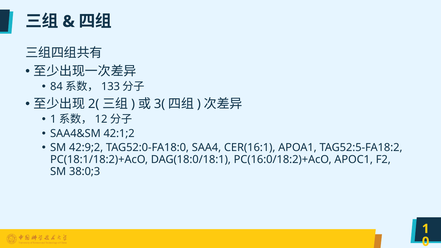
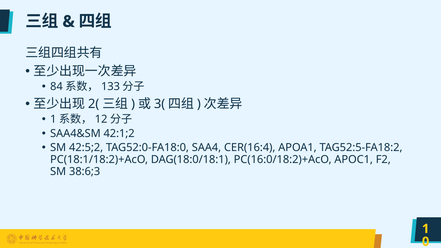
42:9;2: 42:9;2 -> 42:5;2
CER(16:1: CER(16:1 -> CER(16:4
38:0;3: 38:0;3 -> 38:6;3
